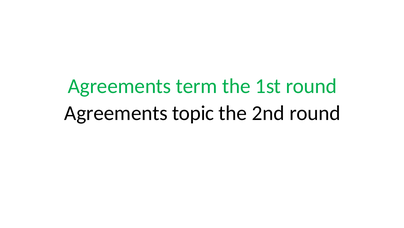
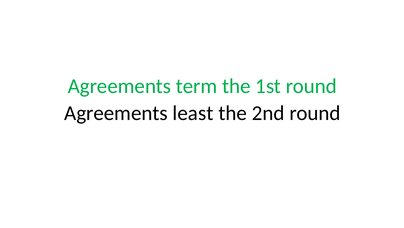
topic: topic -> least
